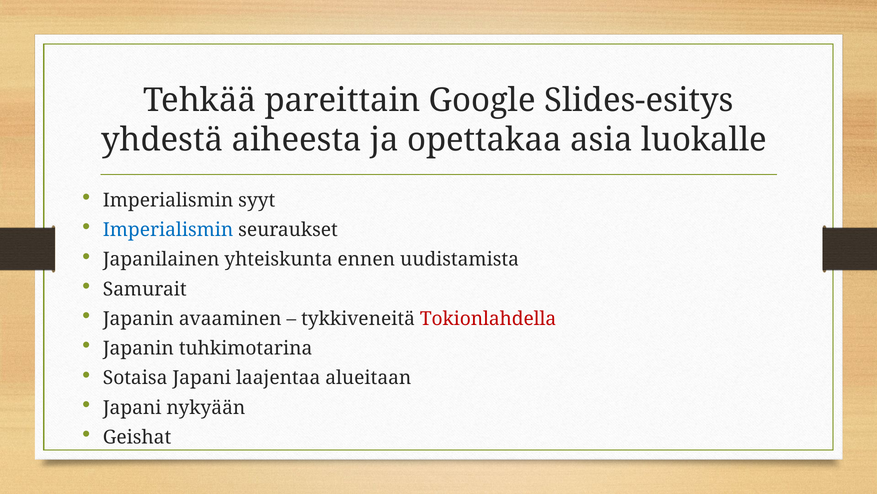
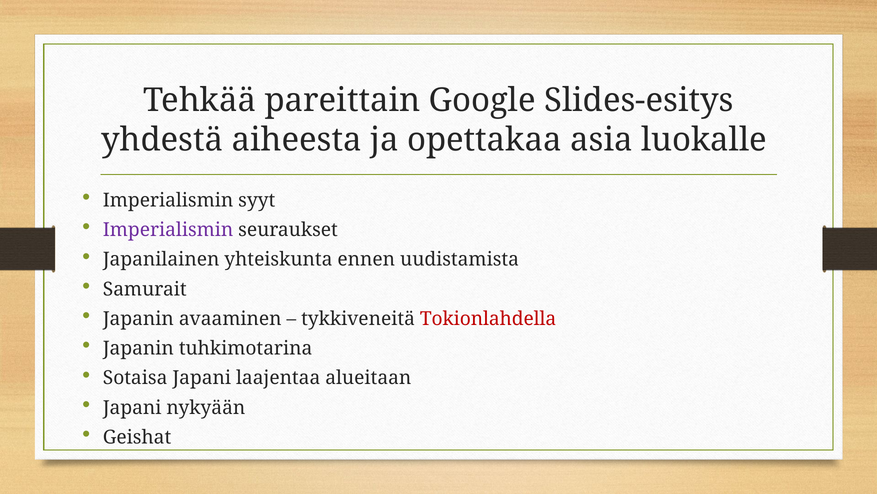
Imperialismin at (168, 230) colour: blue -> purple
